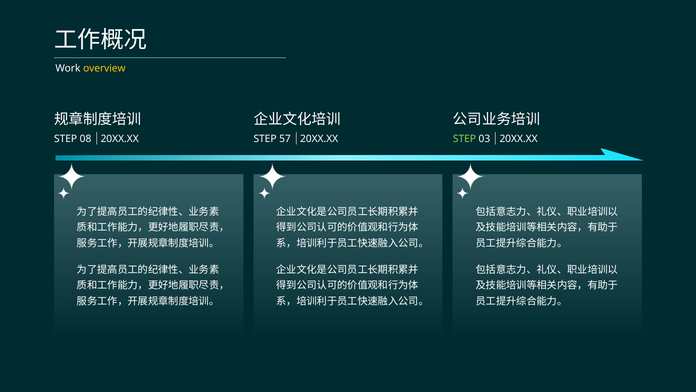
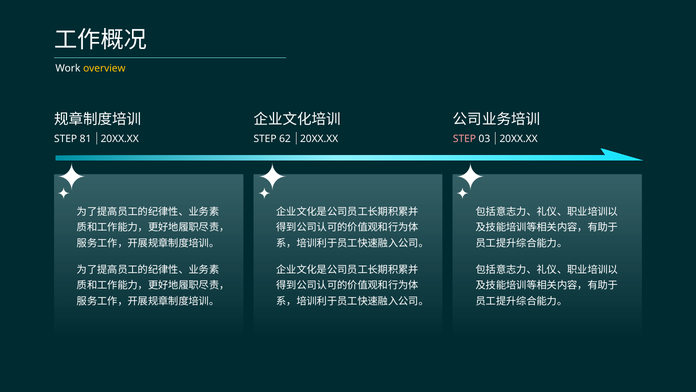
08: 08 -> 81
57: 57 -> 62
STEP at (464, 139) colour: light green -> pink
